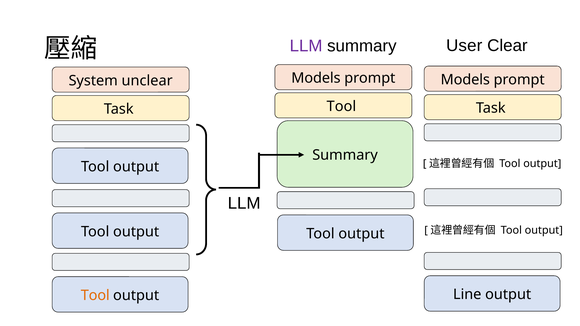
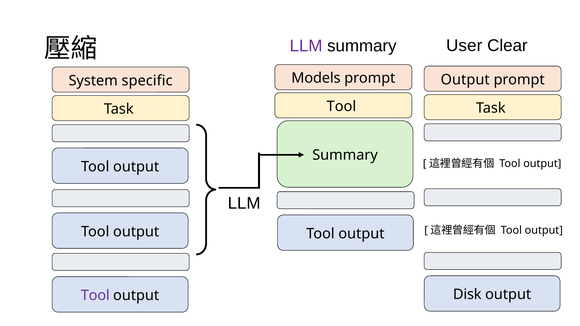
Models at (465, 80): Models -> Output
unclear: unclear -> specific
Line: Line -> Disk
Tool at (95, 296) colour: orange -> purple
